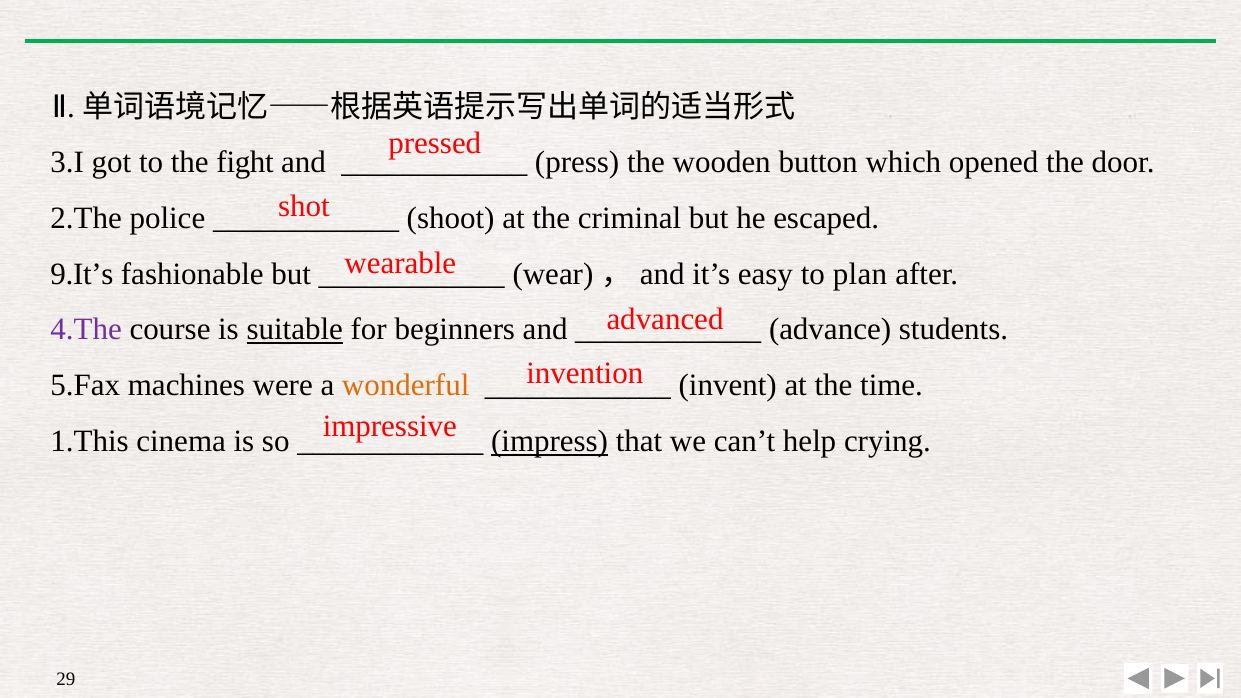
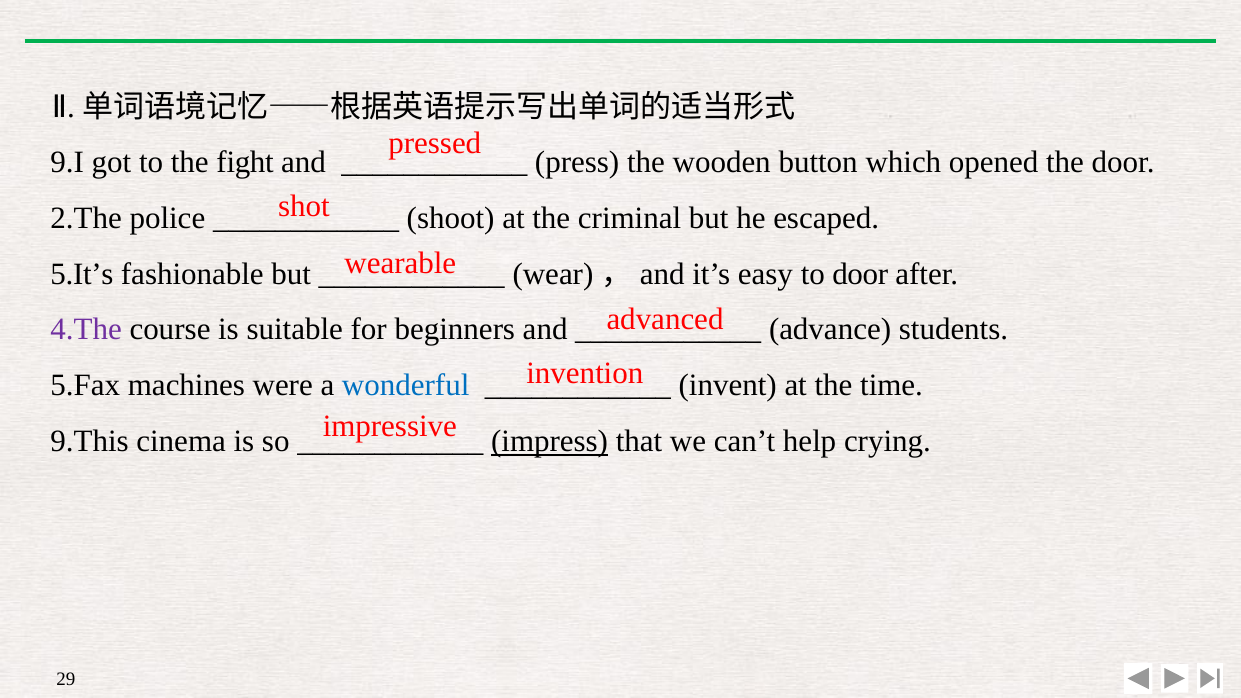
3.I: 3.I -> 9.I
9.It’s: 9.It’s -> 5.It’s
to plan: plan -> door
suitable underline: present -> none
wonderful colour: orange -> blue
1.This: 1.This -> 9.This
